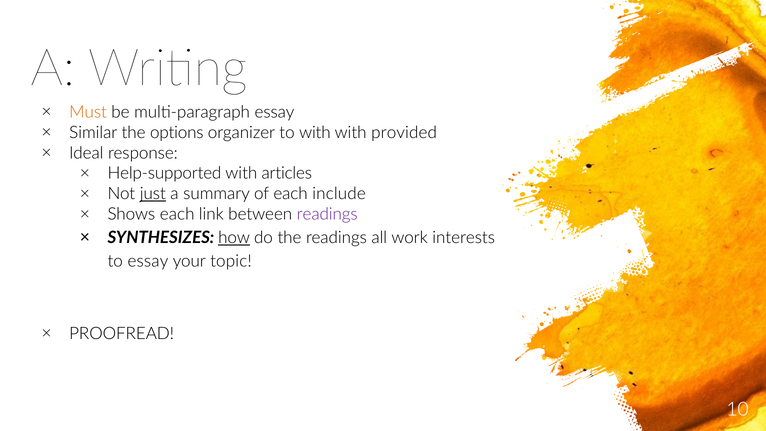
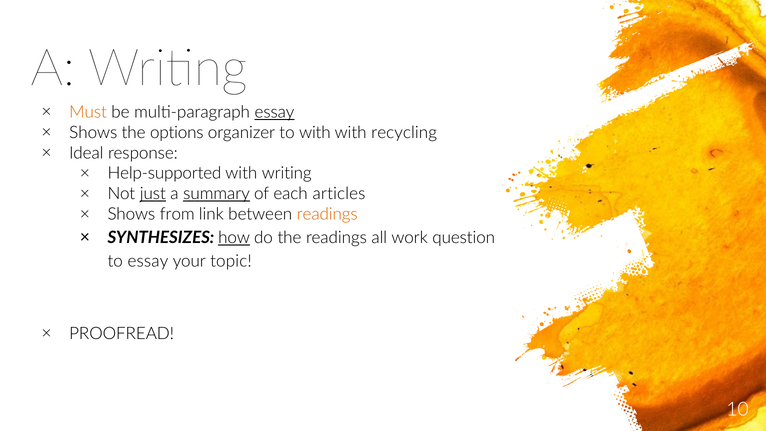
essay at (274, 112) underline: none -> present
Similar at (93, 132): Similar -> Shows
provided: provided -> recycling
with articles: articles -> writing
summary underline: none -> present
include: include -> articles
Shows each: each -> from
readings at (327, 214) colour: purple -> orange
interests: interests -> question
